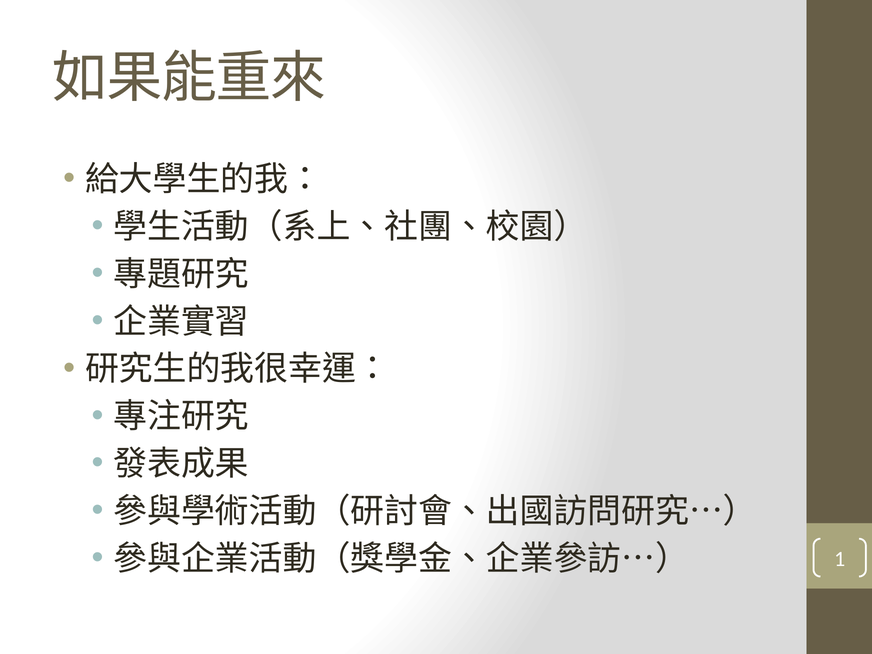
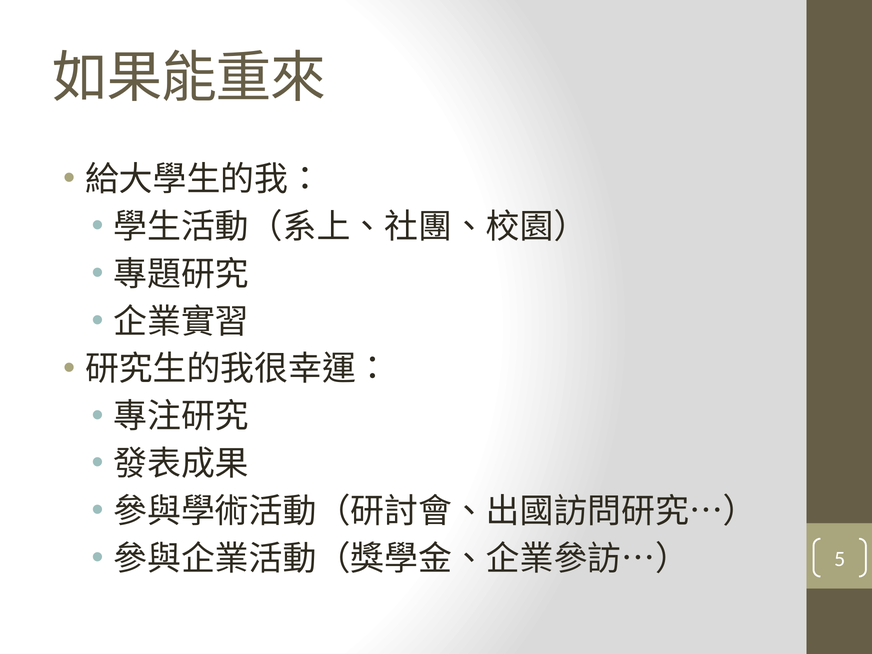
1: 1 -> 5
